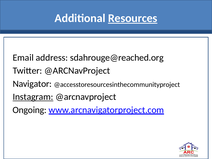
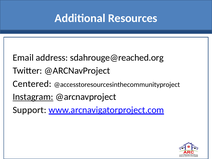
Resources underline: present -> none
Navigator: Navigator -> Centered
Ongoing: Ongoing -> Support
